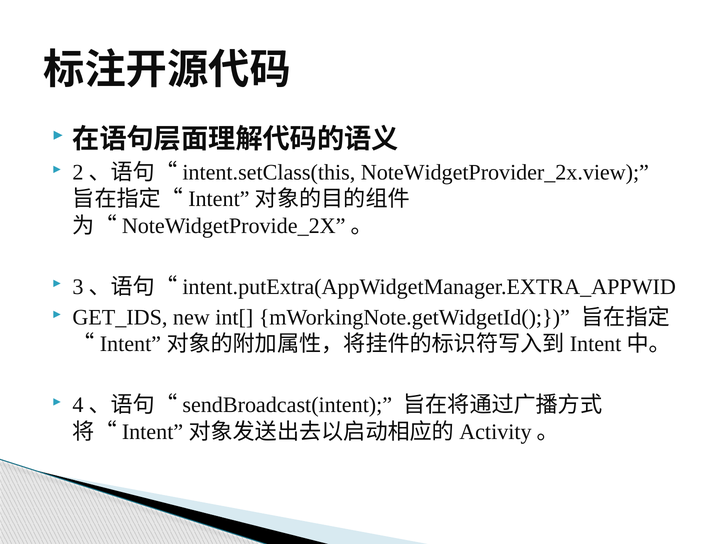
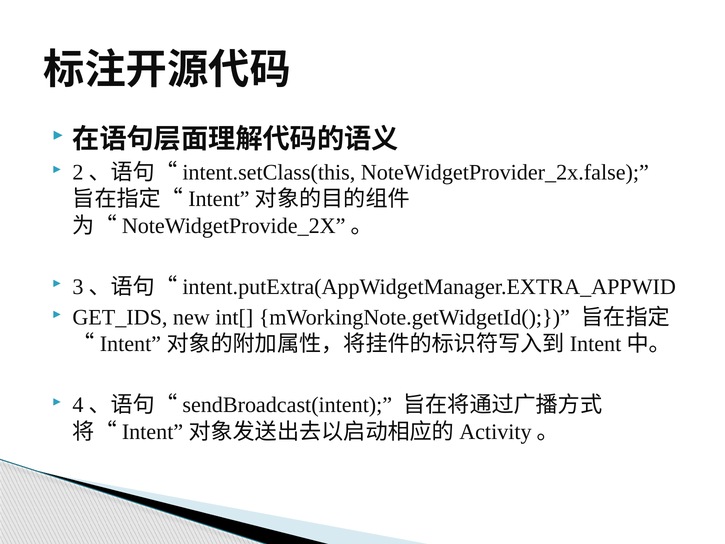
NoteWidgetProvider_2x.view: NoteWidgetProvider_2x.view -> NoteWidgetProvider_2x.false
